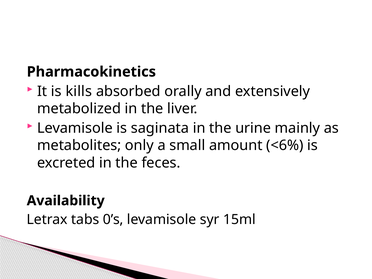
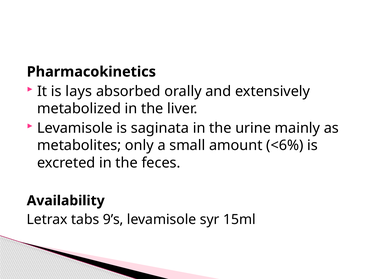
kills: kills -> lays
0’s: 0’s -> 9’s
